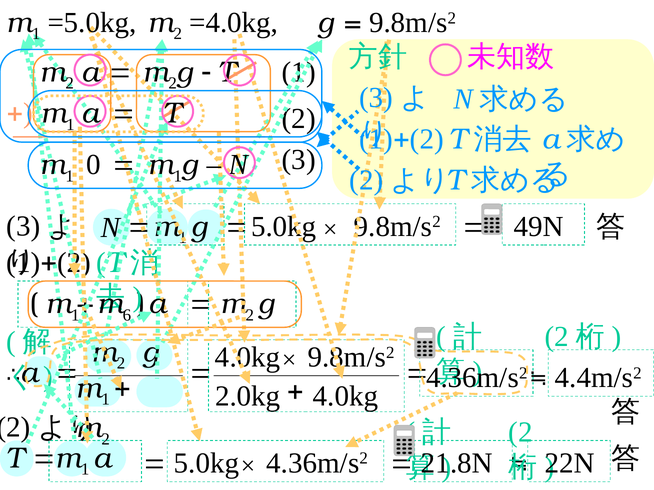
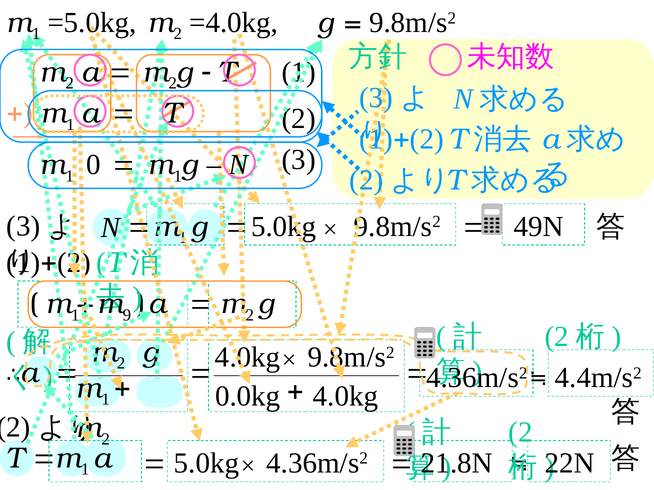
6: 6 -> 9
2.0kg: 2.0kg -> 0.0kg
